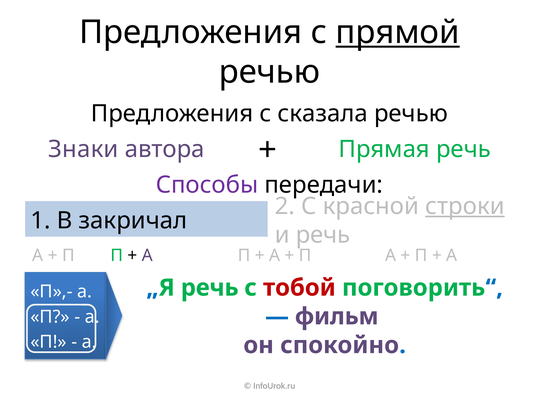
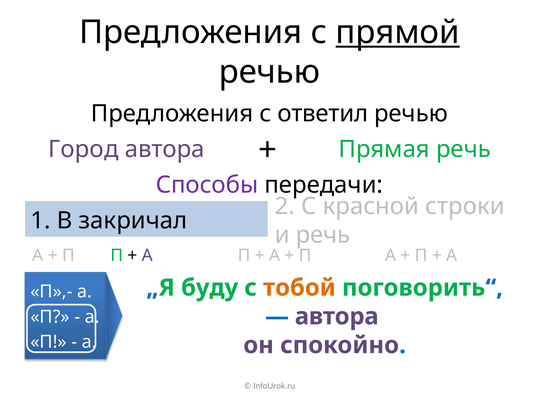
сказала: сказала -> ответил
Знаки: Знаки -> Город
строки underline: present -> none
„Я речь: речь -> буду
тобой colour: red -> orange
фильм at (337, 317): фильм -> автора
